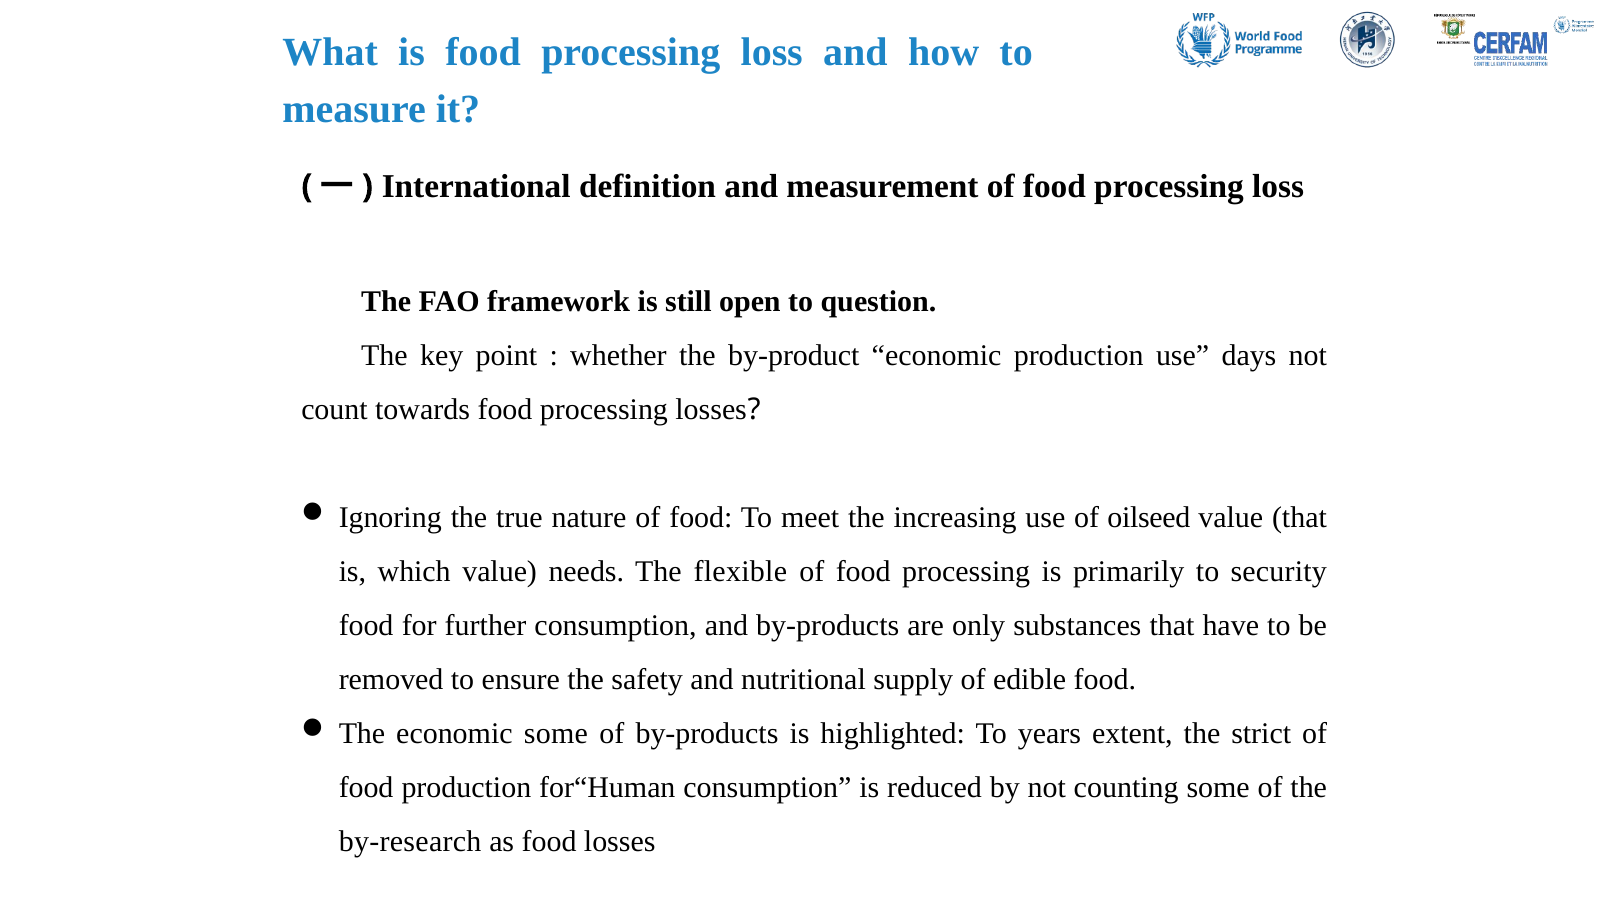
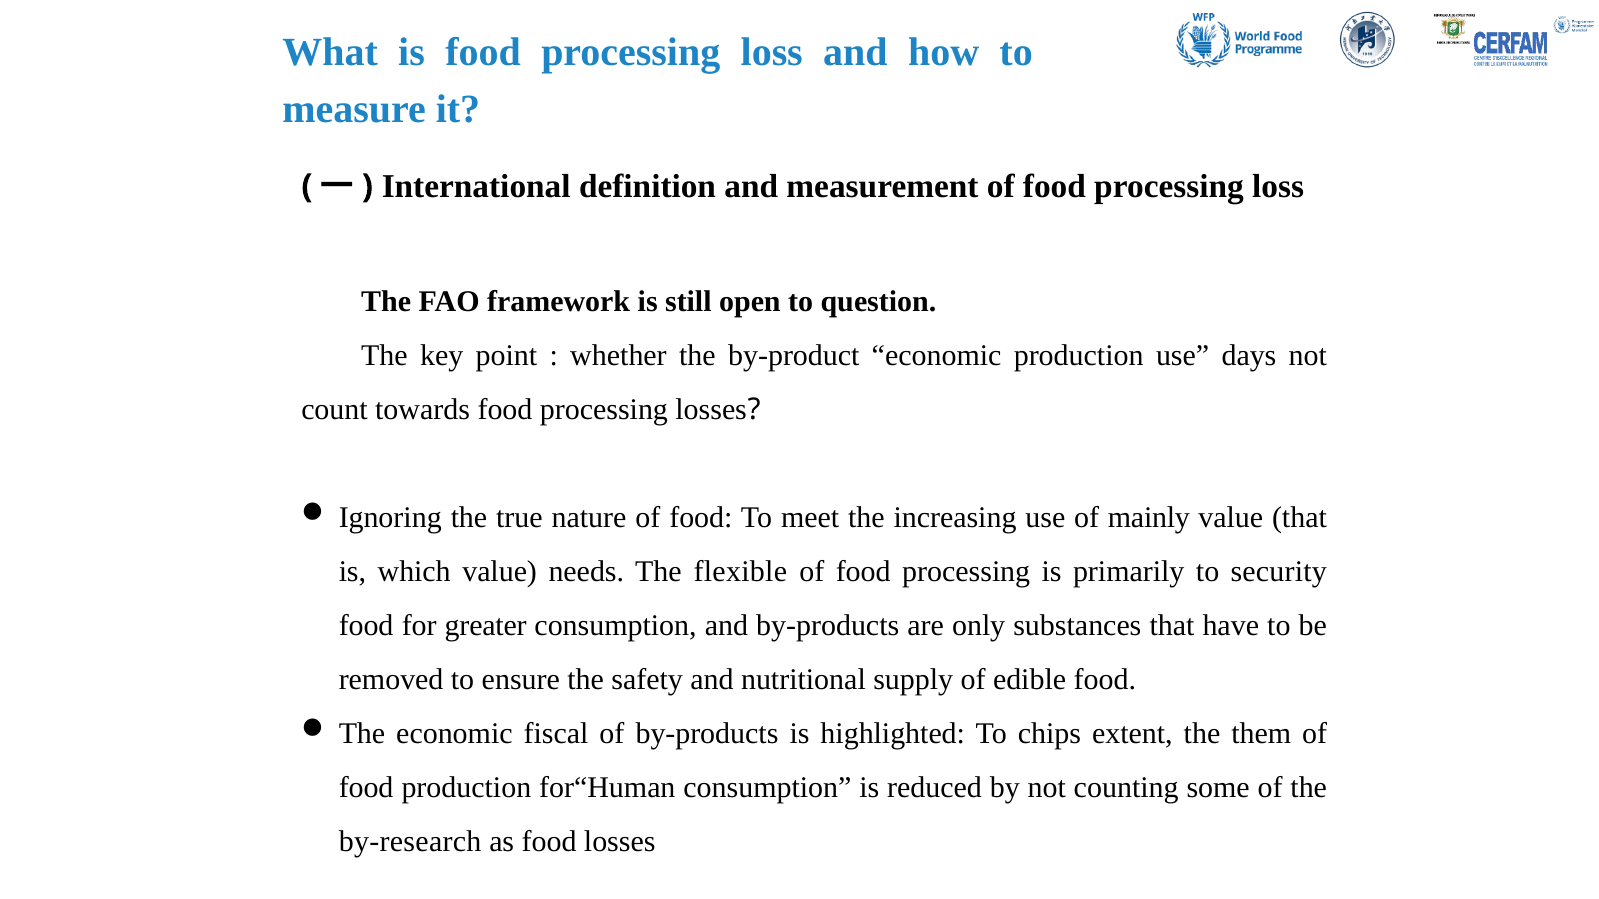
oilseed: oilseed -> mainly
further: further -> greater
economic some: some -> fiscal
years: years -> chips
strict: strict -> them
